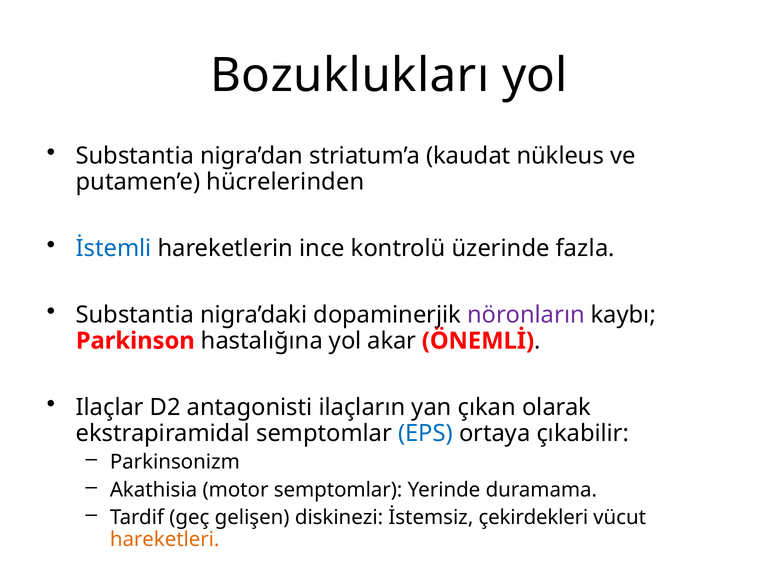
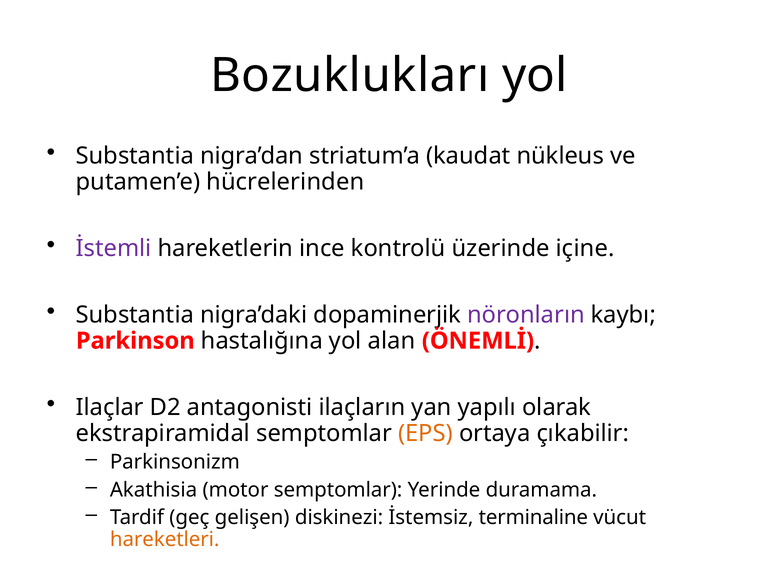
İstemli colour: blue -> purple
fazla: fazla -> içine
akar: akar -> alan
çıkan: çıkan -> yapılı
EPS colour: blue -> orange
çekirdekleri: çekirdekleri -> terminaline
